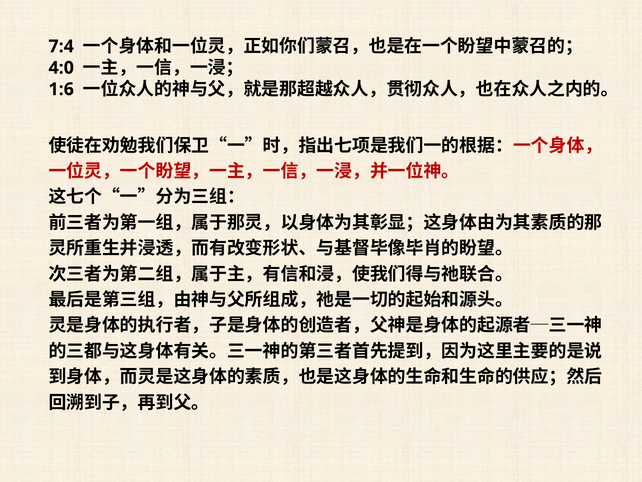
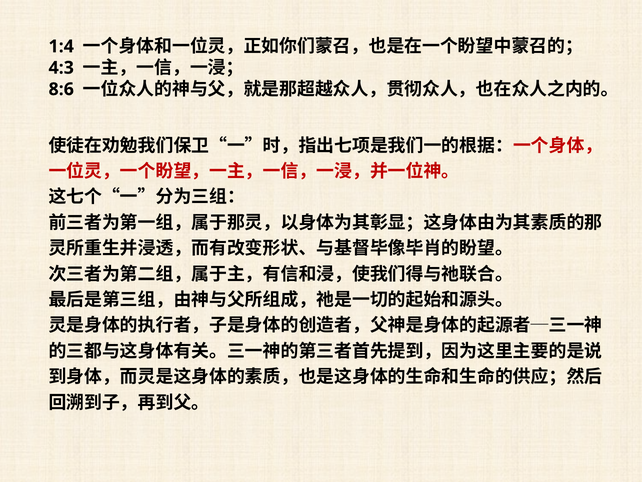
7:4: 7:4 -> 1:4
4:0: 4:0 -> 4:3
1:6: 1:6 -> 8:6
